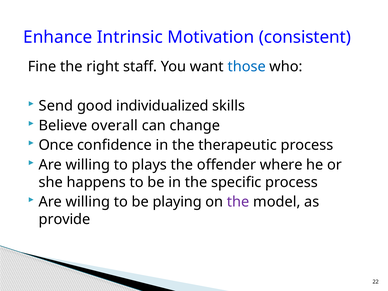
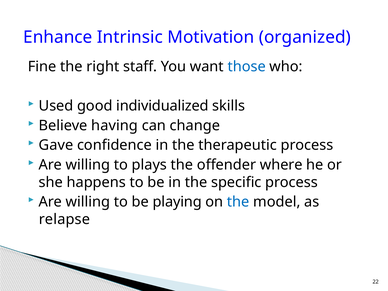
consistent: consistent -> organized
Send: Send -> Used
overall: overall -> having
Once: Once -> Gave
the at (238, 202) colour: purple -> blue
provide: provide -> relapse
